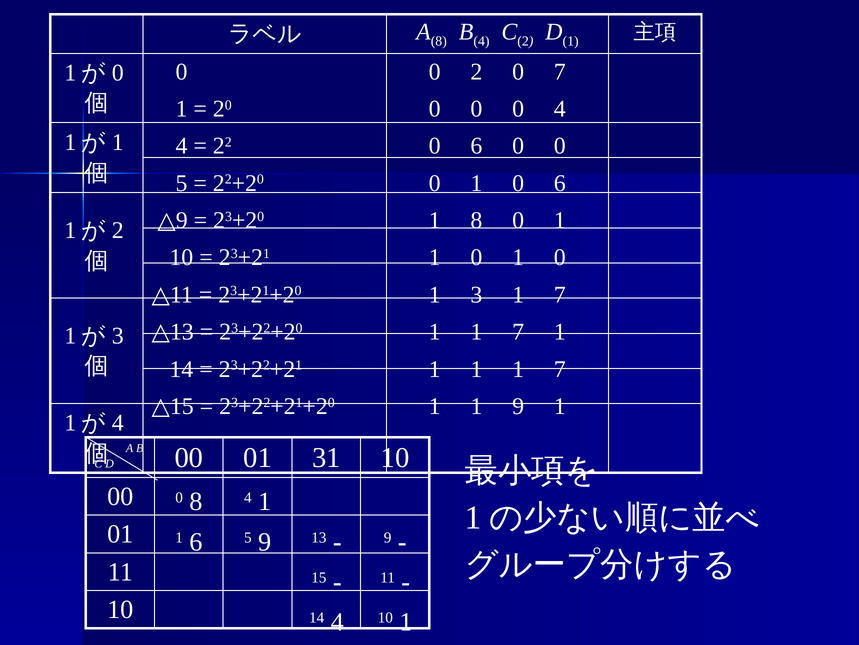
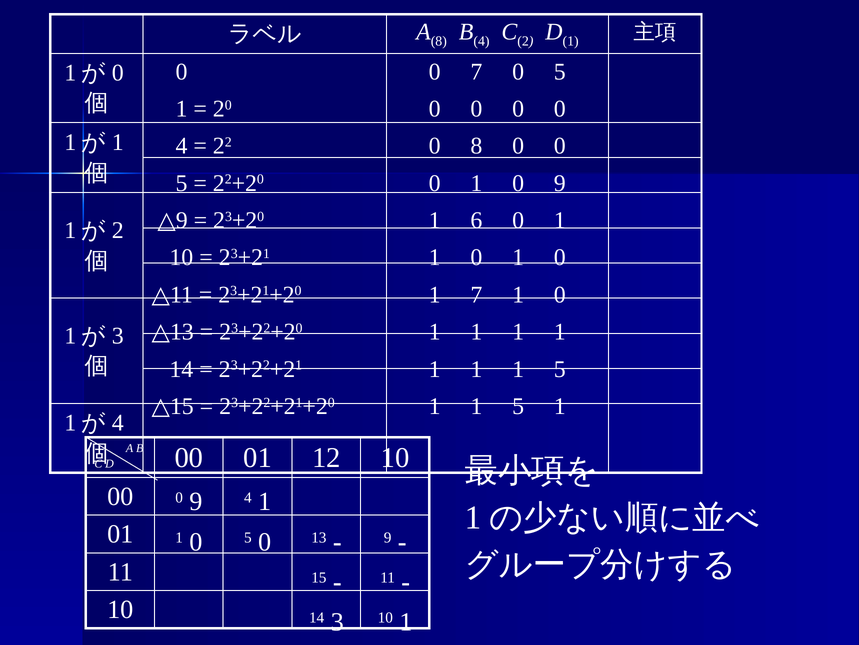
0 2: 2 -> 7
0 7: 7 -> 5
0 0 0 4: 4 -> 0
6 at (476, 146): 6 -> 8
1 0 6: 6 -> 9
1 8: 8 -> 6
1 3: 3 -> 7
7 at (560, 294): 7 -> 0
7 at (518, 332): 7 -> 1
1 1 1 7: 7 -> 5
9 at (518, 406): 9 -> 5
31: 31 -> 12
8 at (196, 501): 8 -> 9
6 at (196, 541): 6 -> 0
9 at (265, 541): 9 -> 0
14 4: 4 -> 3
